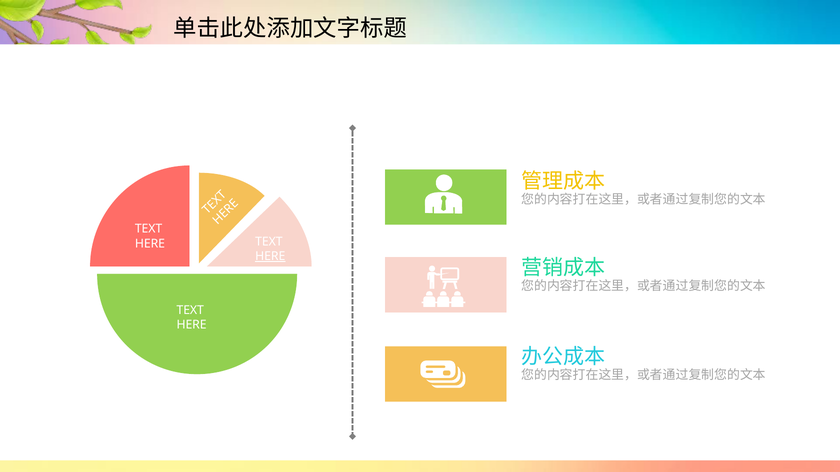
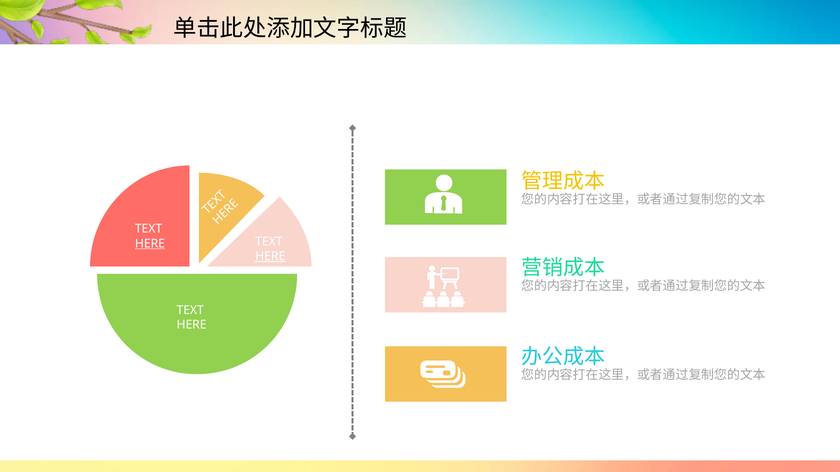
HERE at (150, 244) underline: none -> present
